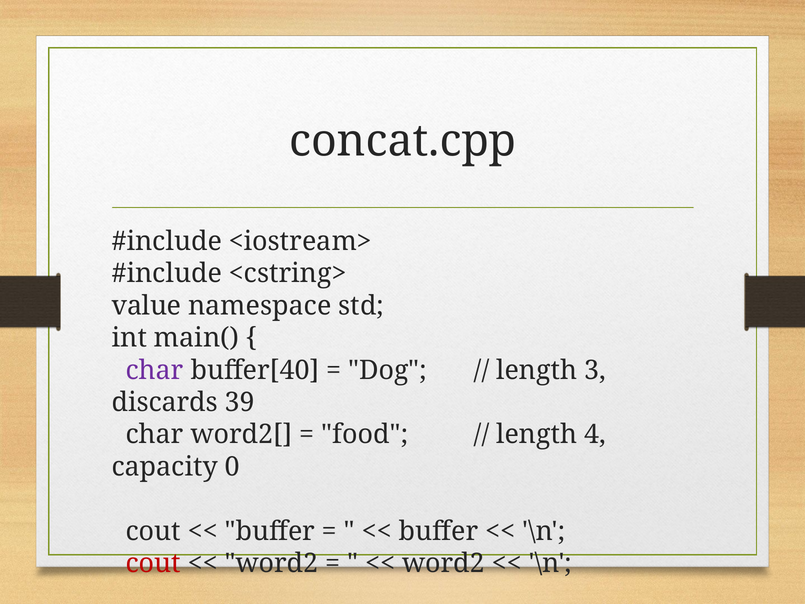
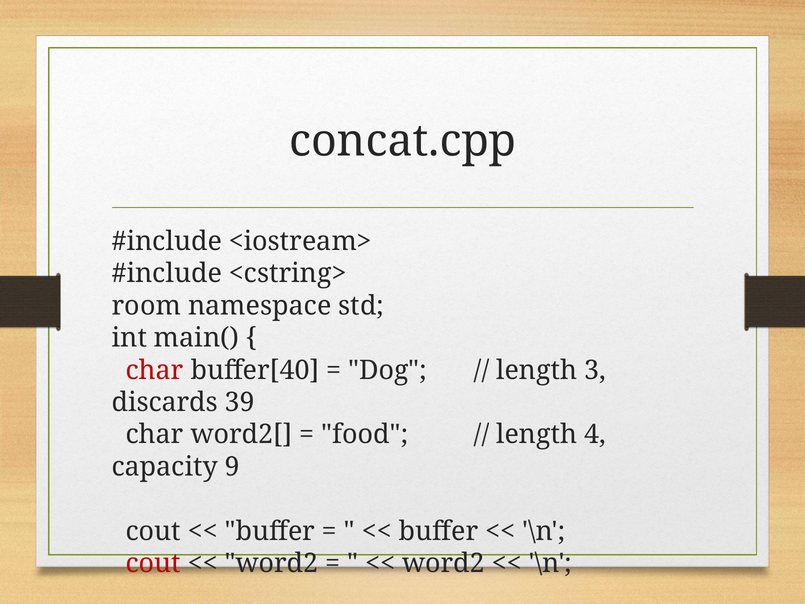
value: value -> room
char at (155, 370) colour: purple -> red
0: 0 -> 9
